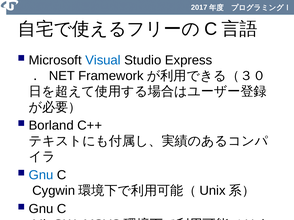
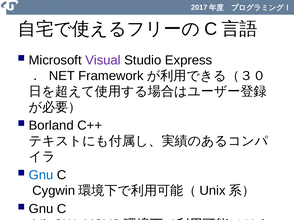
Visual colour: blue -> purple
